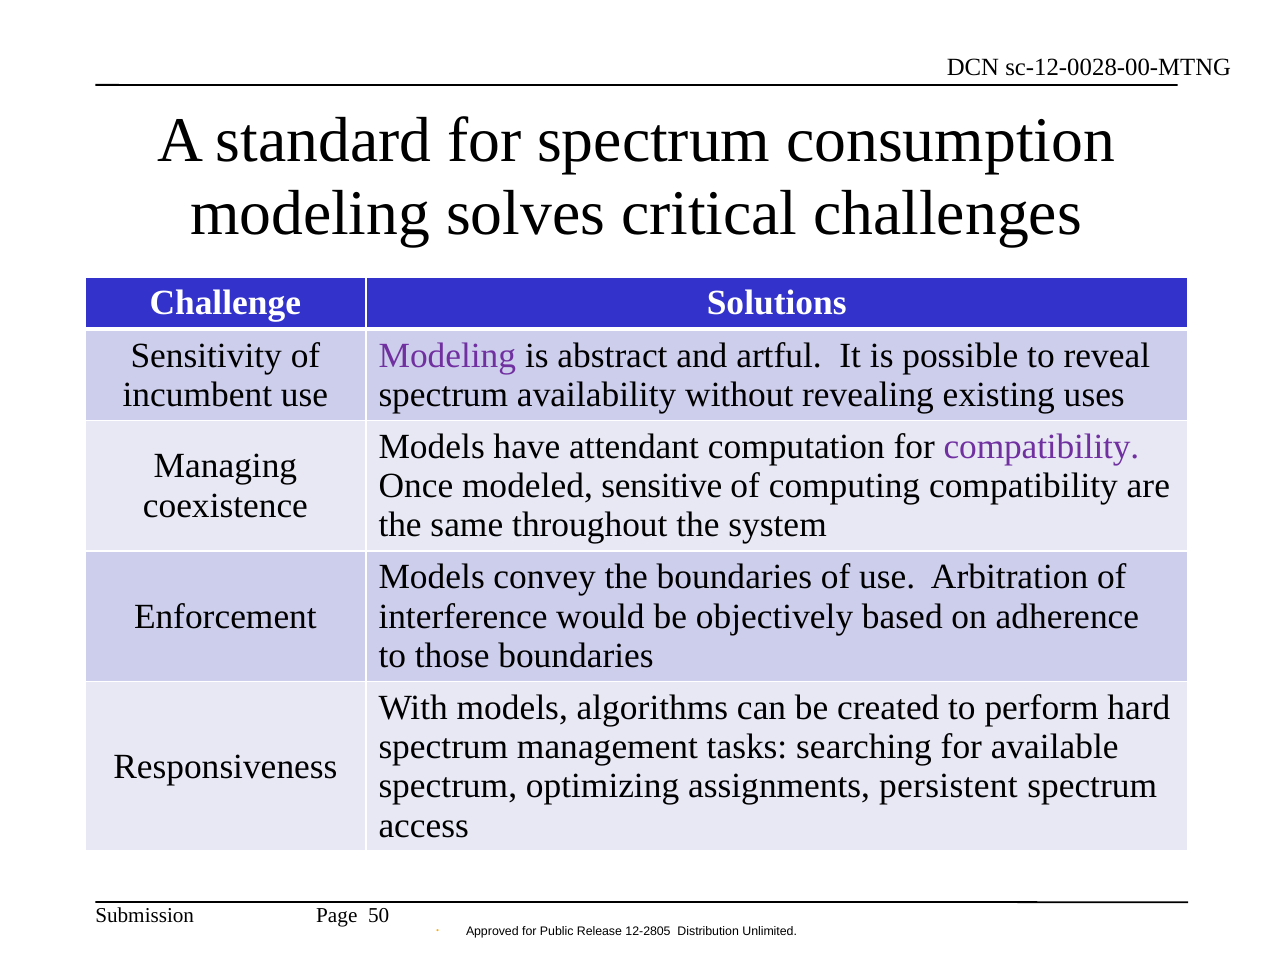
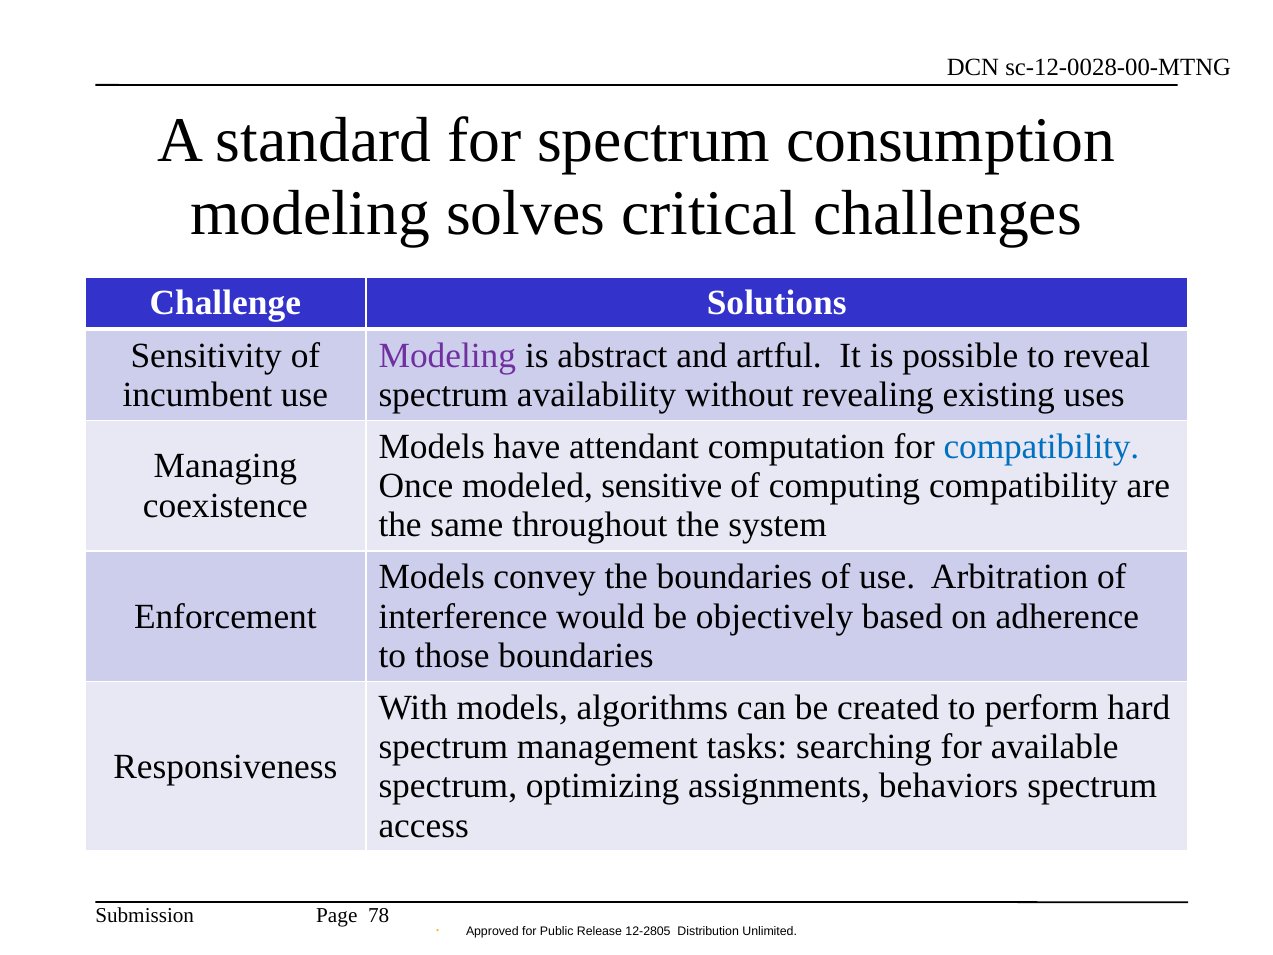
compatibility at (1041, 447) colour: purple -> blue
persistent: persistent -> behaviors
50: 50 -> 78
